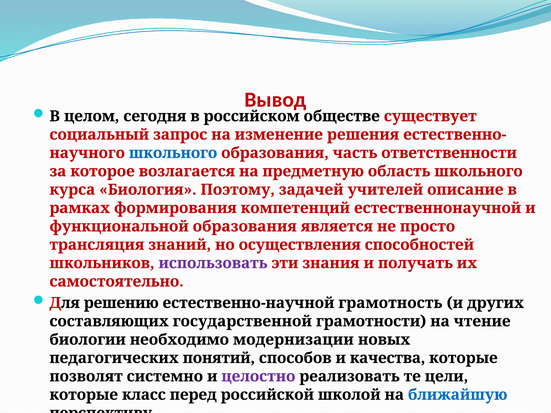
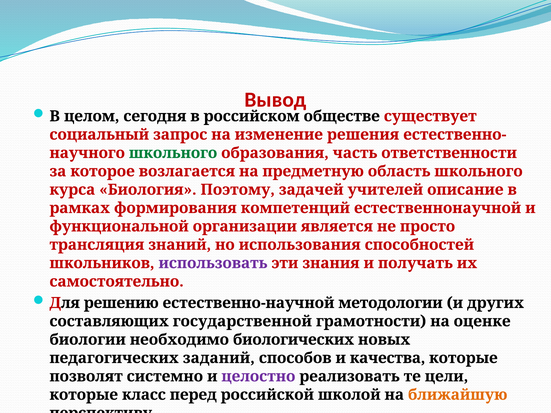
школьного at (173, 153) colour: blue -> green
функциональной образования: образования -> организации
осуществления: осуществления -> использования
грамотность: грамотность -> методологии
чтение: чтение -> оценке
модернизации: модернизации -> биологических
понятий: понятий -> заданий
ближайшую colour: blue -> orange
